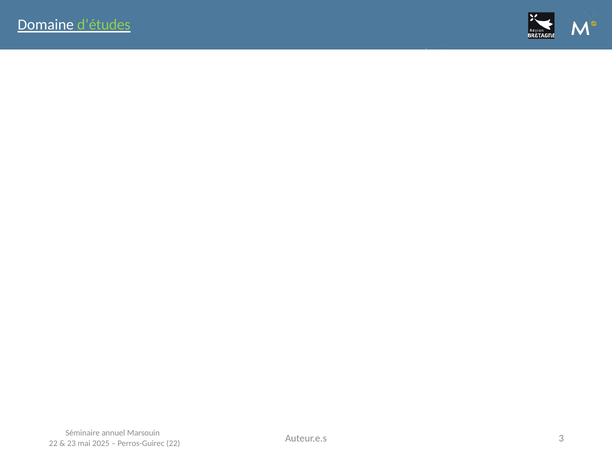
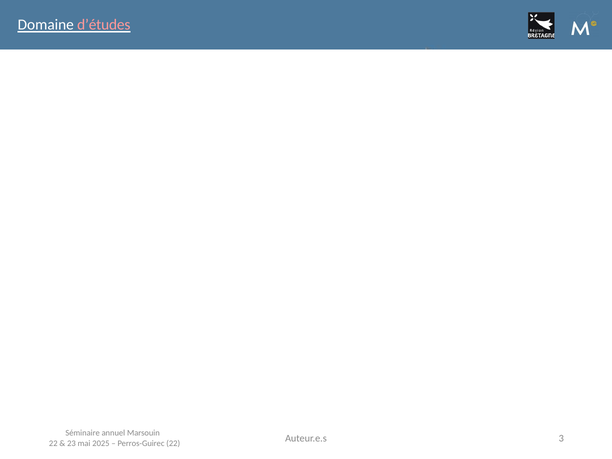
d’études colour: light green -> pink
